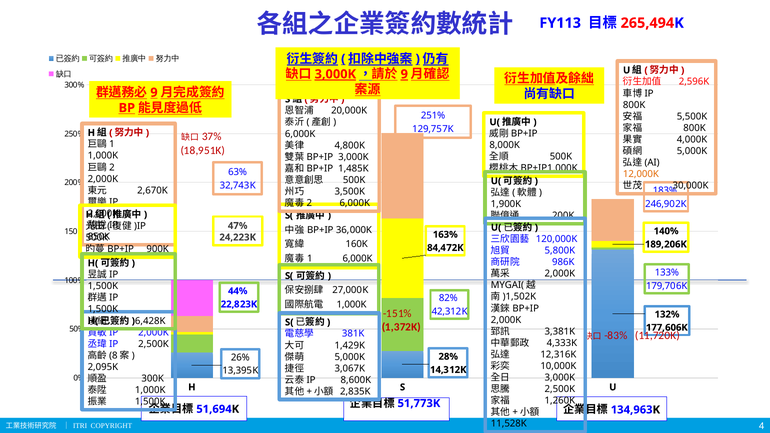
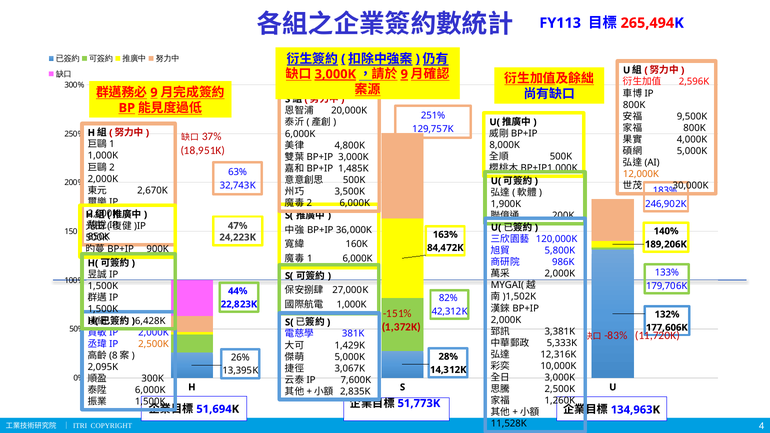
5,500K: 5,500K -> 9,500K
4,333K: 4,333K -> 5,333K
2,500K at (154, 344) colour: black -> orange
8,600K: 8,600K -> 7,600K
1,000K at (150, 390): 1,000K -> 6,000K
